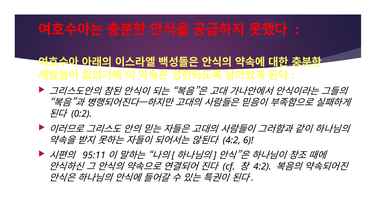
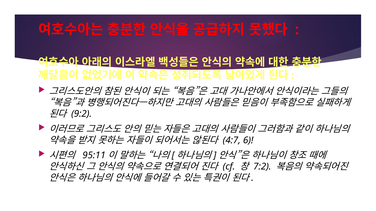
0:2: 0:2 -> 9:2
4:2 at (232, 141): 4:2 -> 4:7
4:2 at (262, 167): 4:2 -> 7:2
